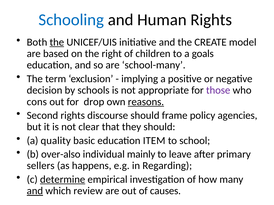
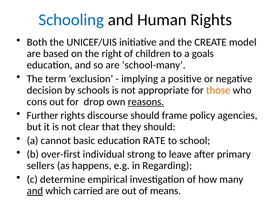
the at (57, 42) underline: present -> none
those colour: purple -> orange
Second: Second -> Further
quality: quality -> cannot
ITEM: ITEM -> RATE
over-also: over-also -> over-first
mainly: mainly -> strong
determine underline: present -> none
review: review -> carried
causes: causes -> means
